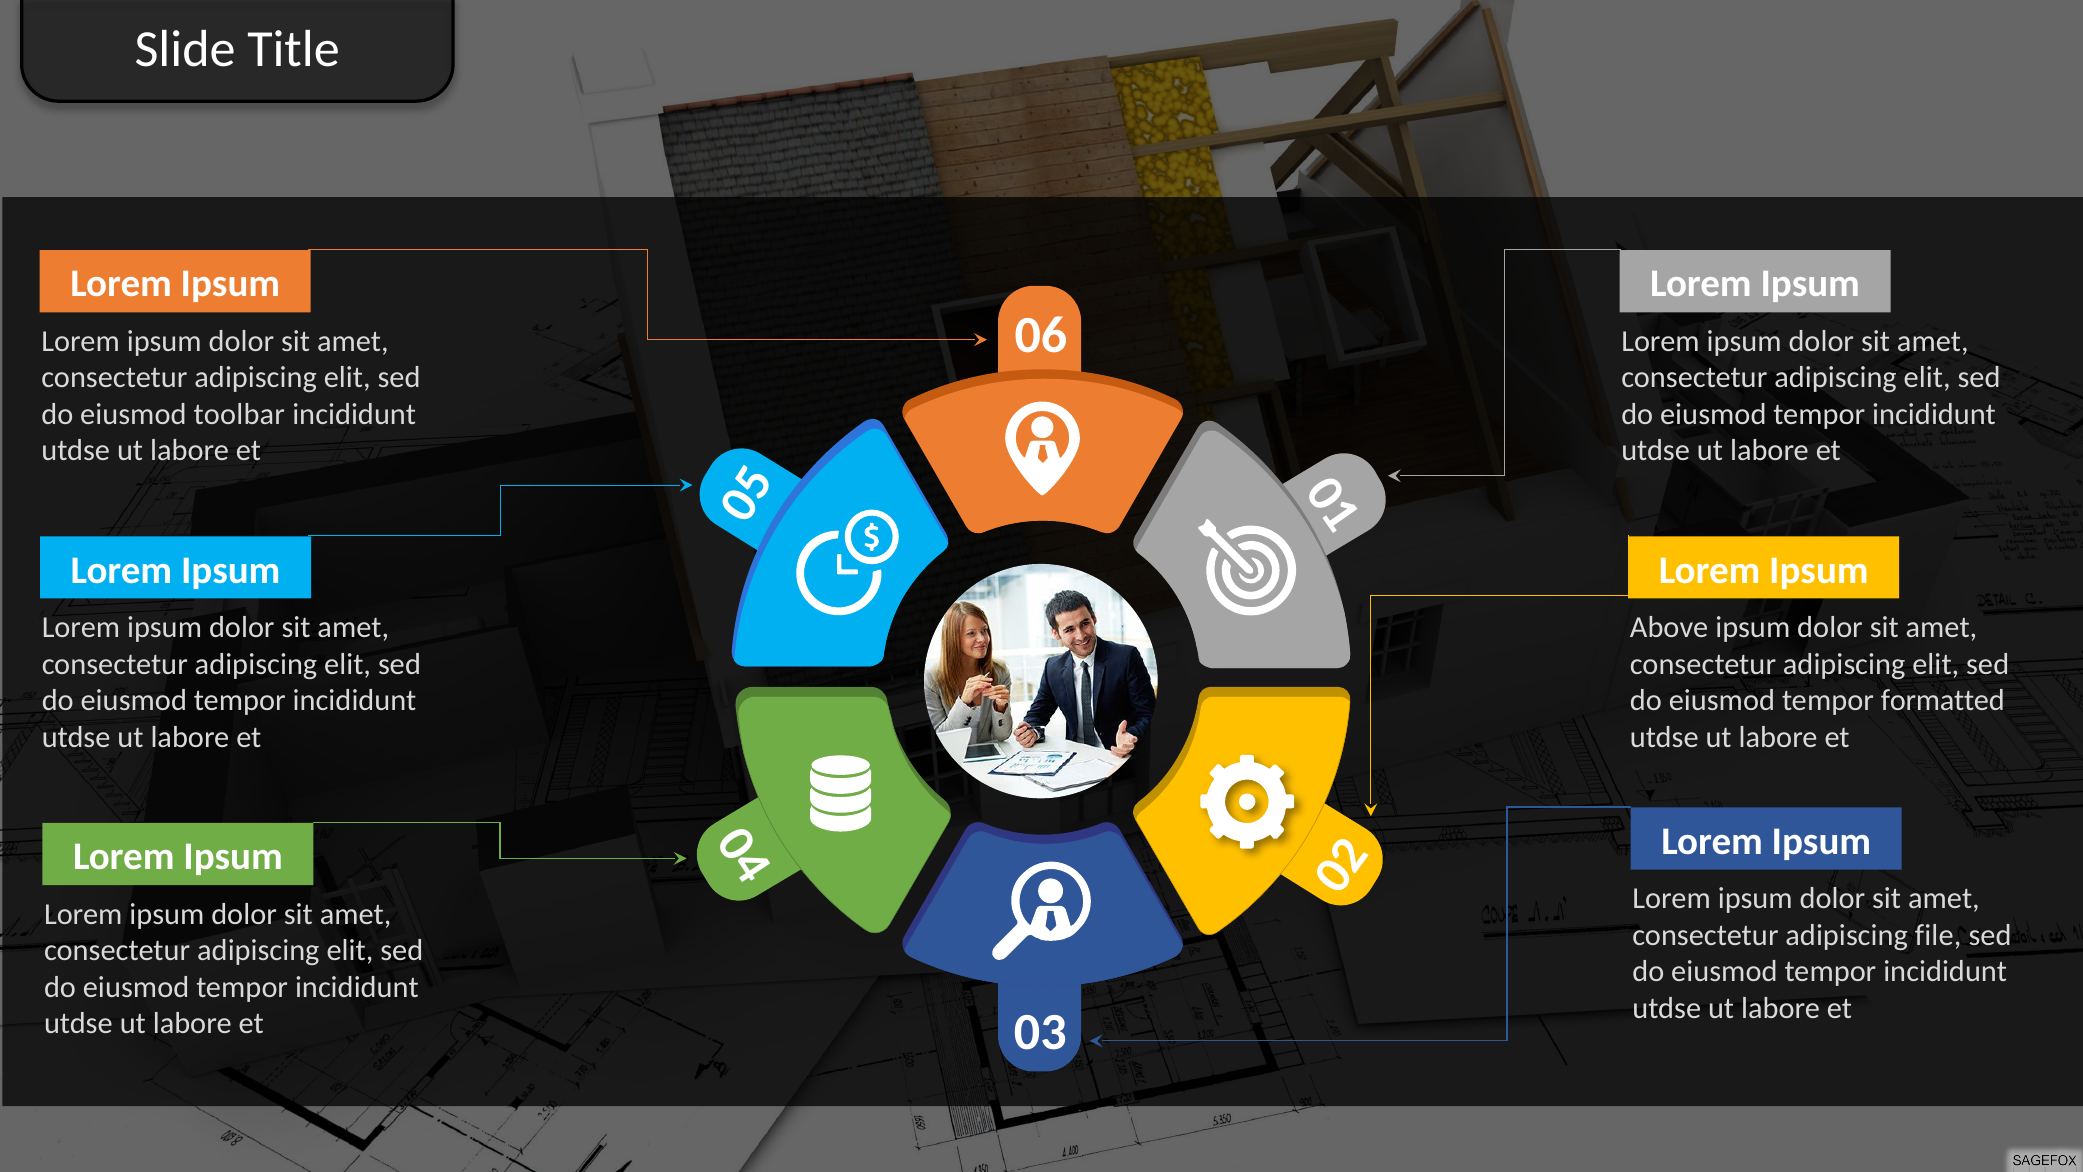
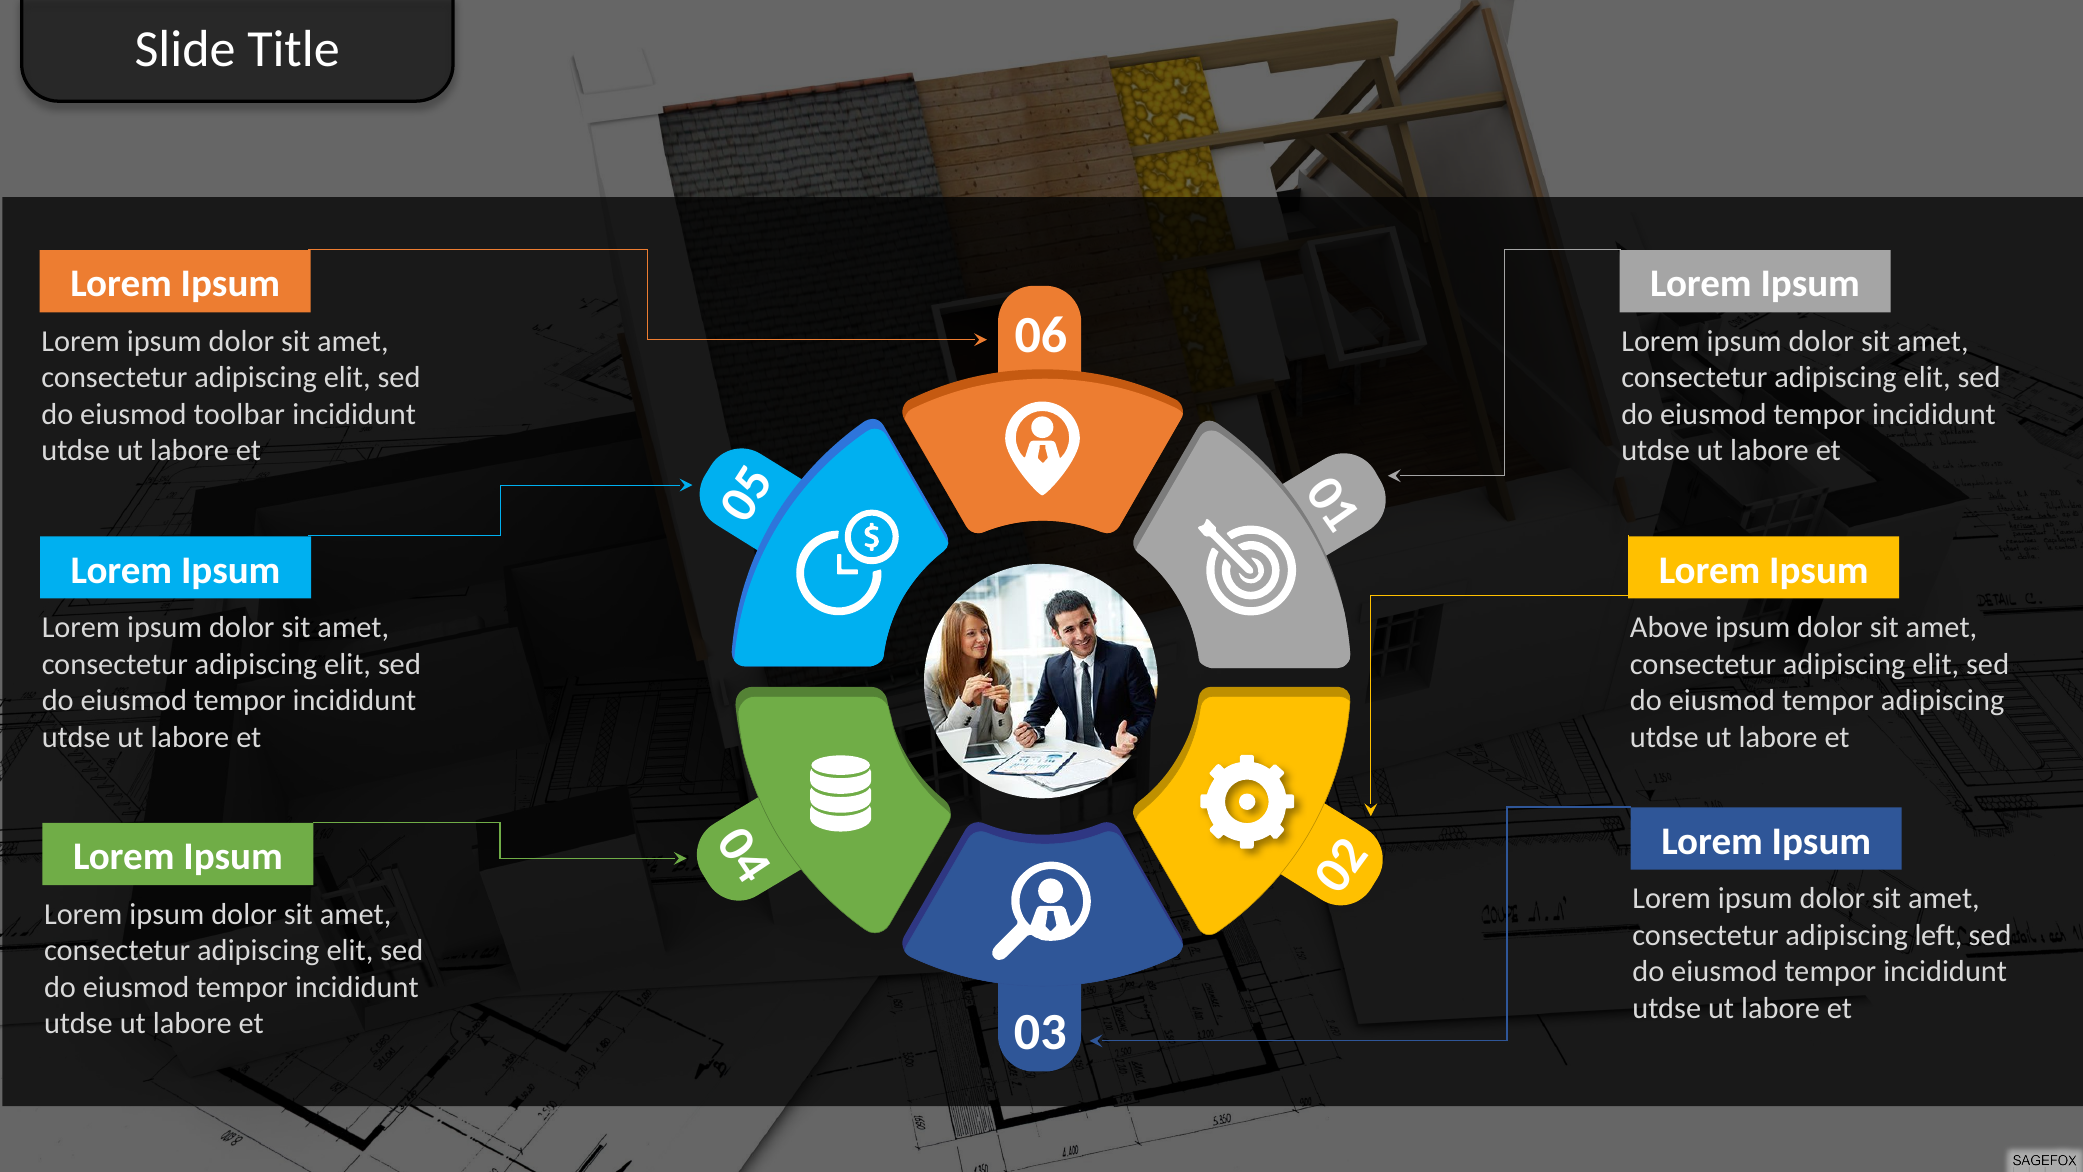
tempor formatted: formatted -> adipiscing
file: file -> left
